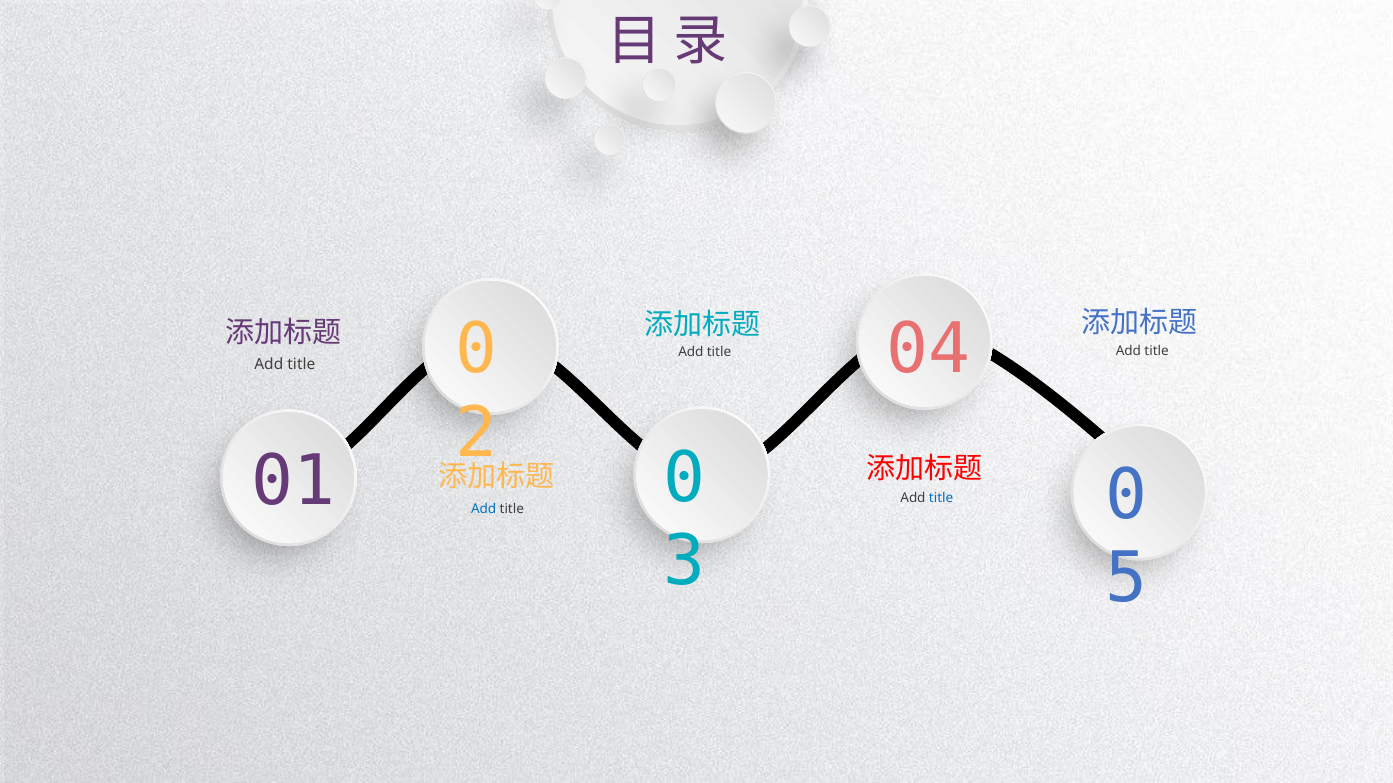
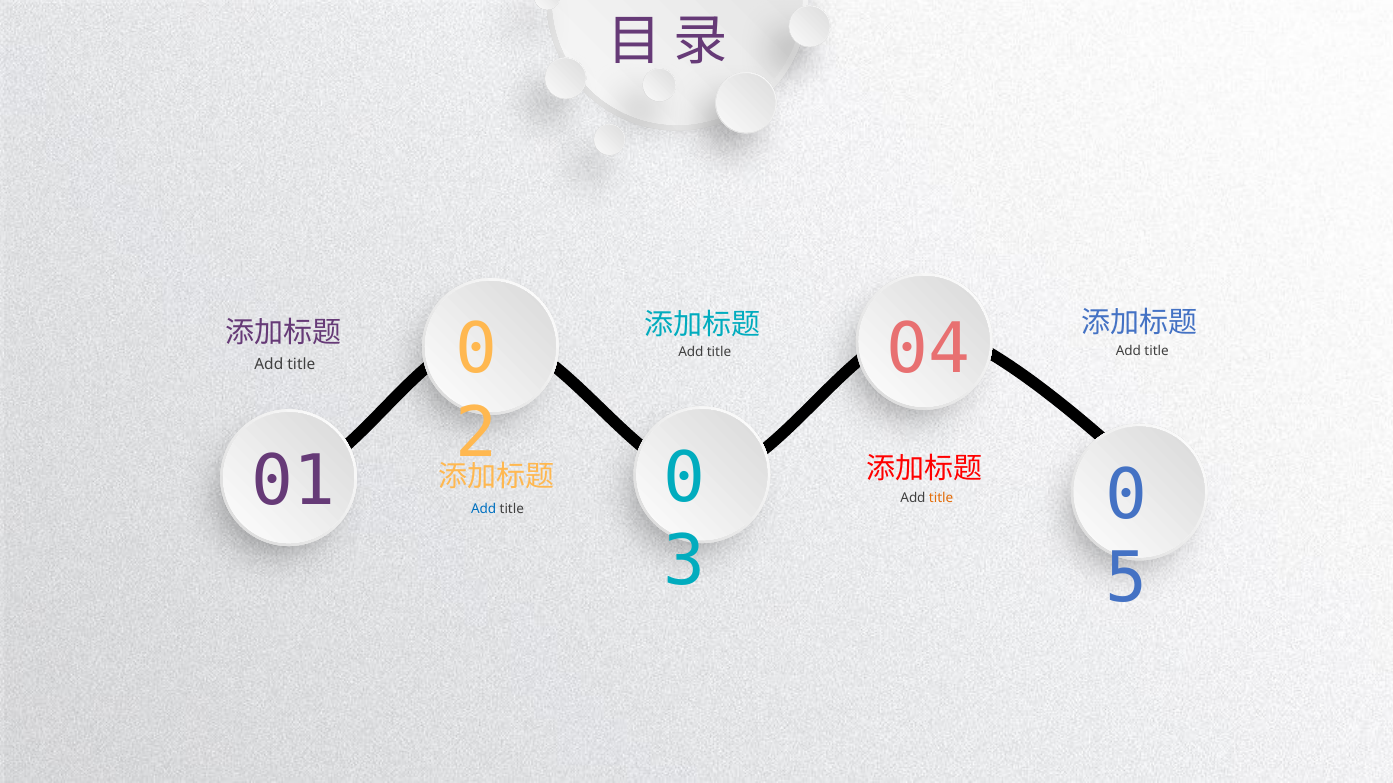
title at (941, 498) colour: blue -> orange
